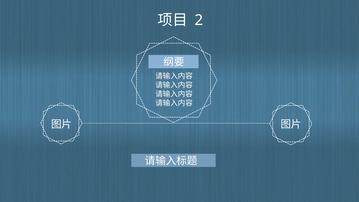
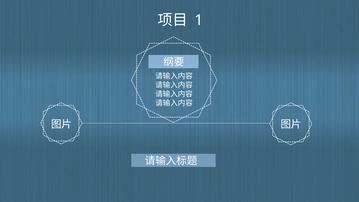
2: 2 -> 1
